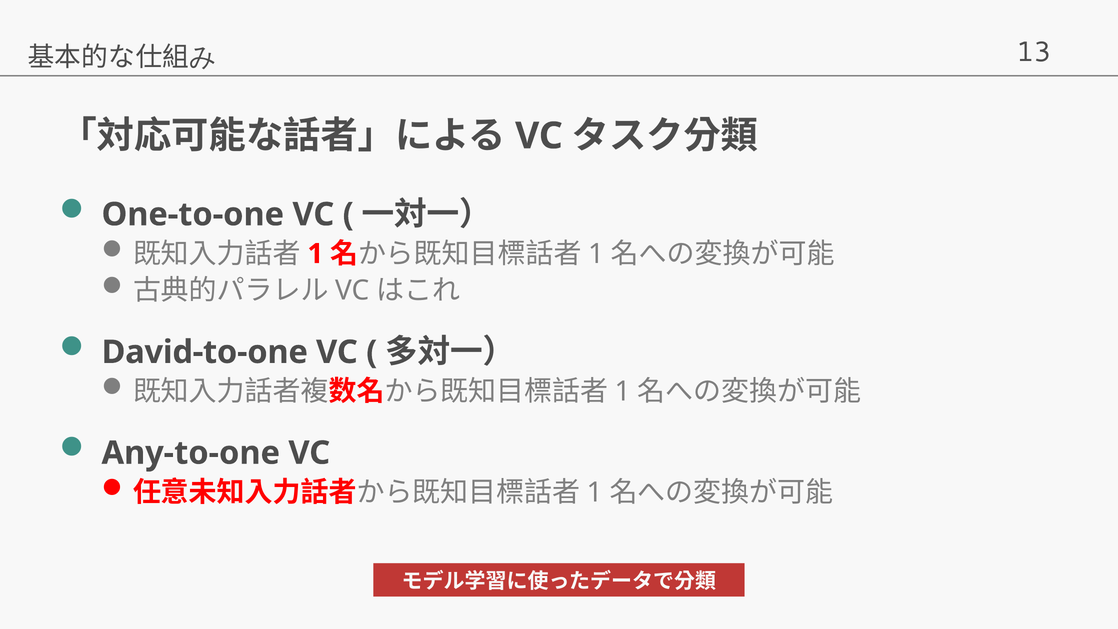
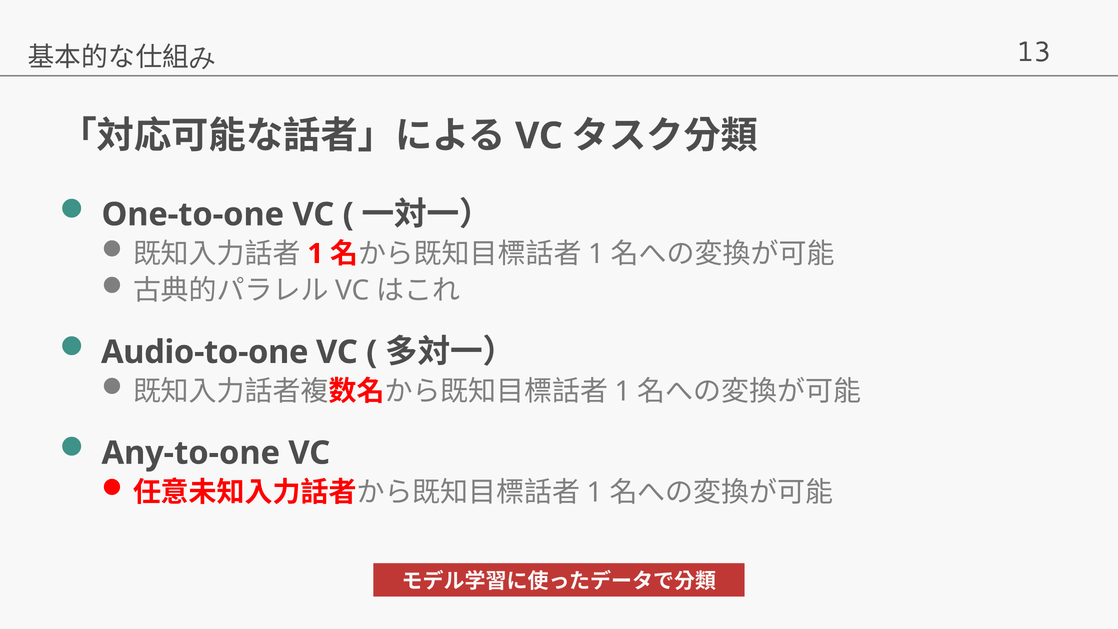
David-to-one: David-to-one -> Audio-to-one
